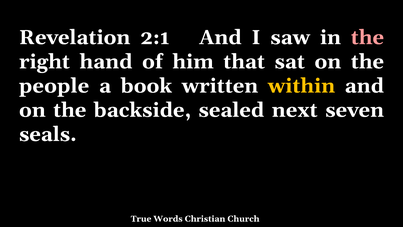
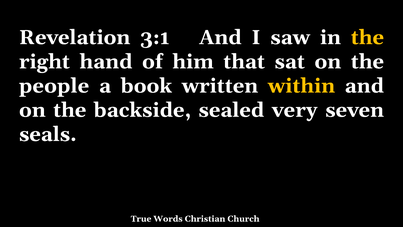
2:1: 2:1 -> 3:1
the at (367, 37) colour: pink -> yellow
next: next -> very
